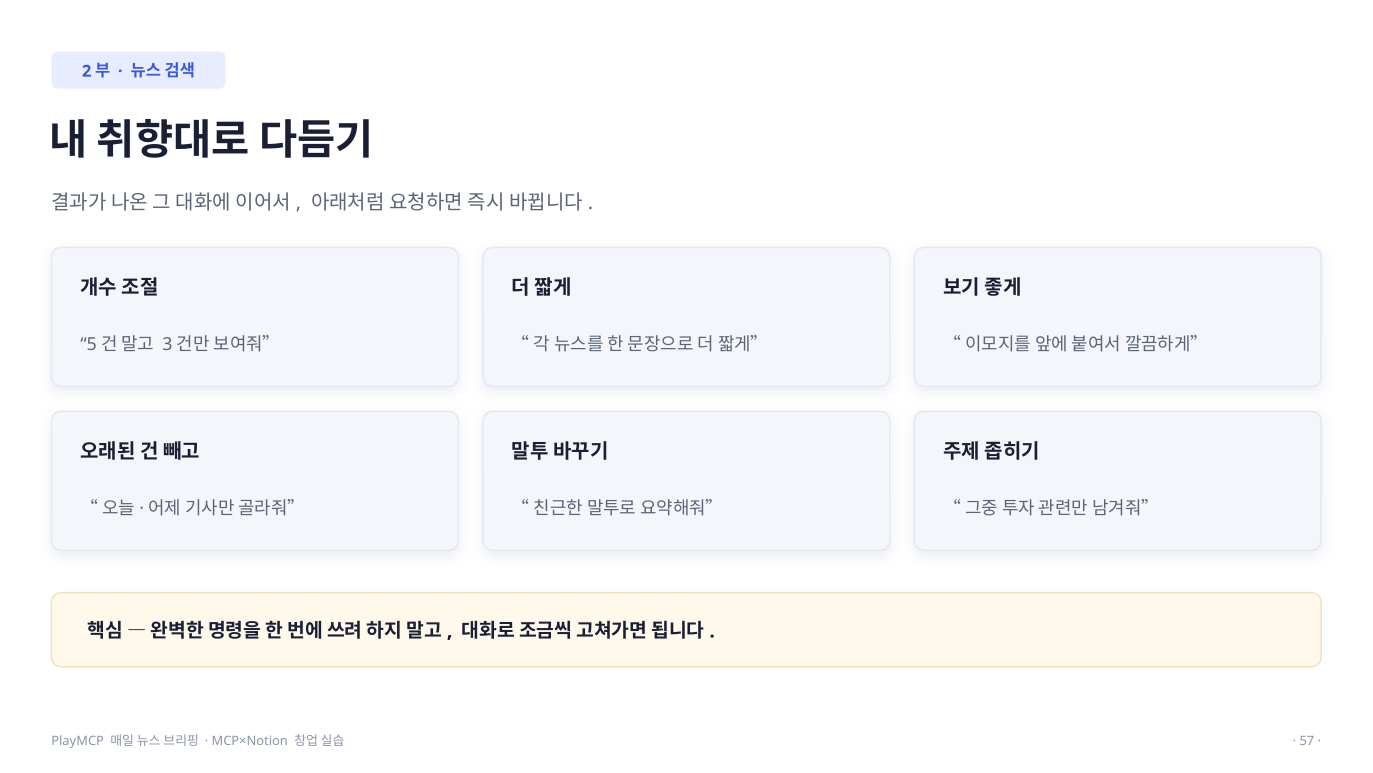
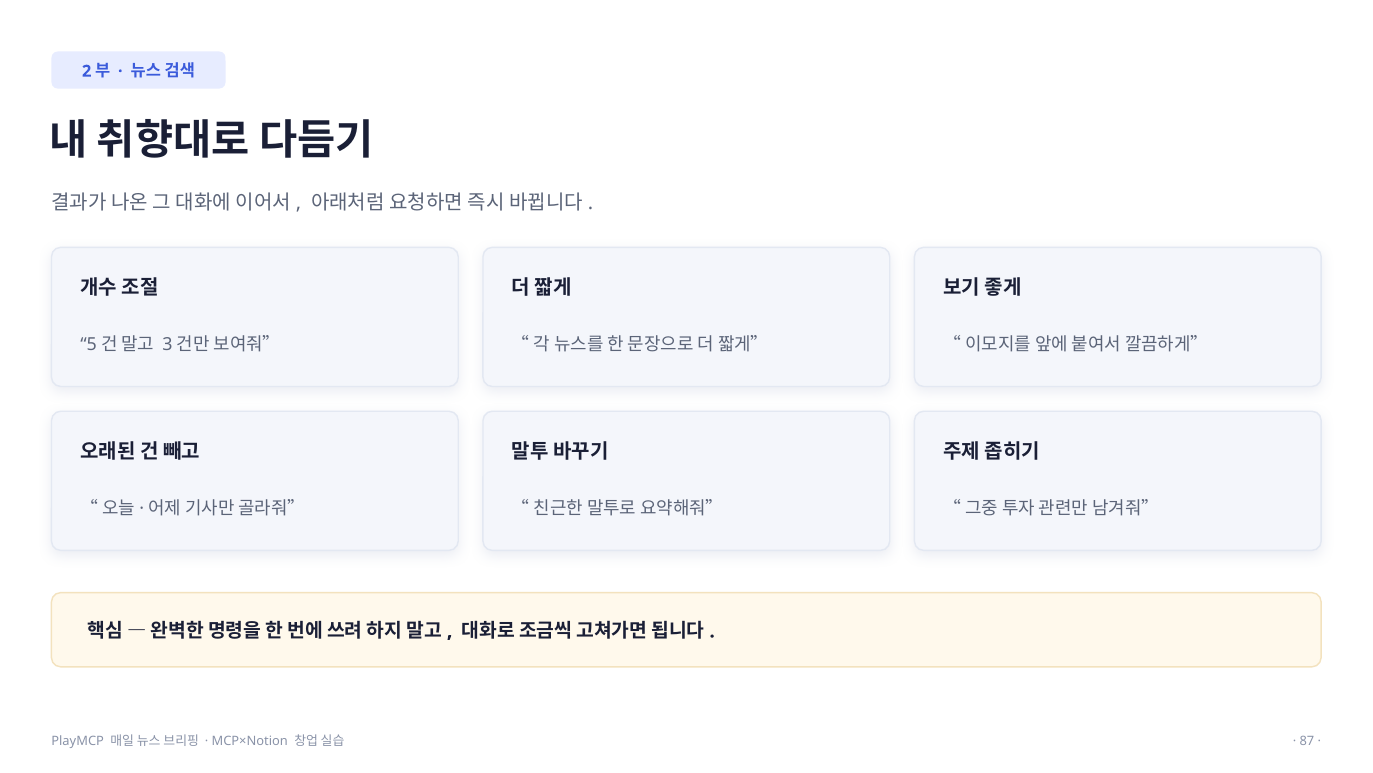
57: 57 -> 87
